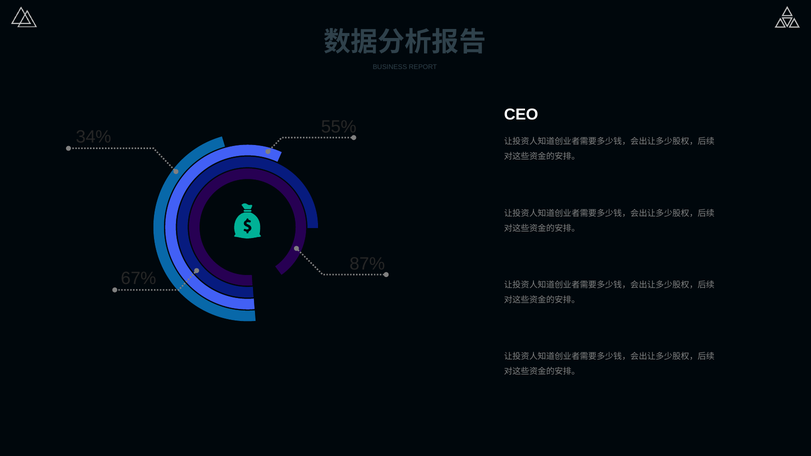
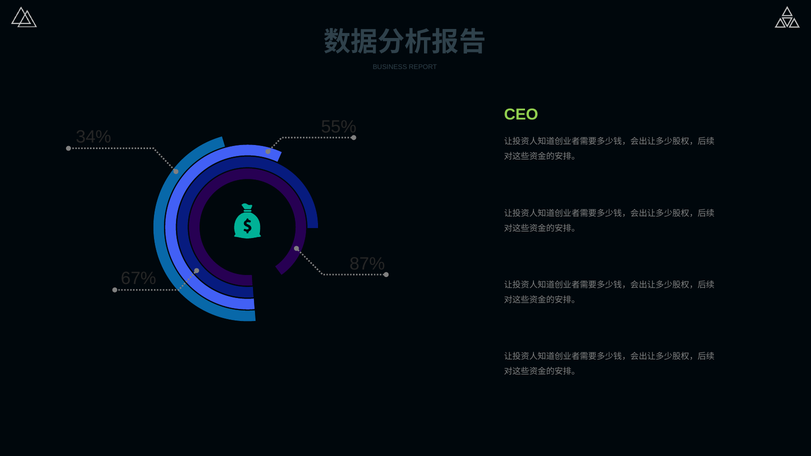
CEO colour: white -> light green
